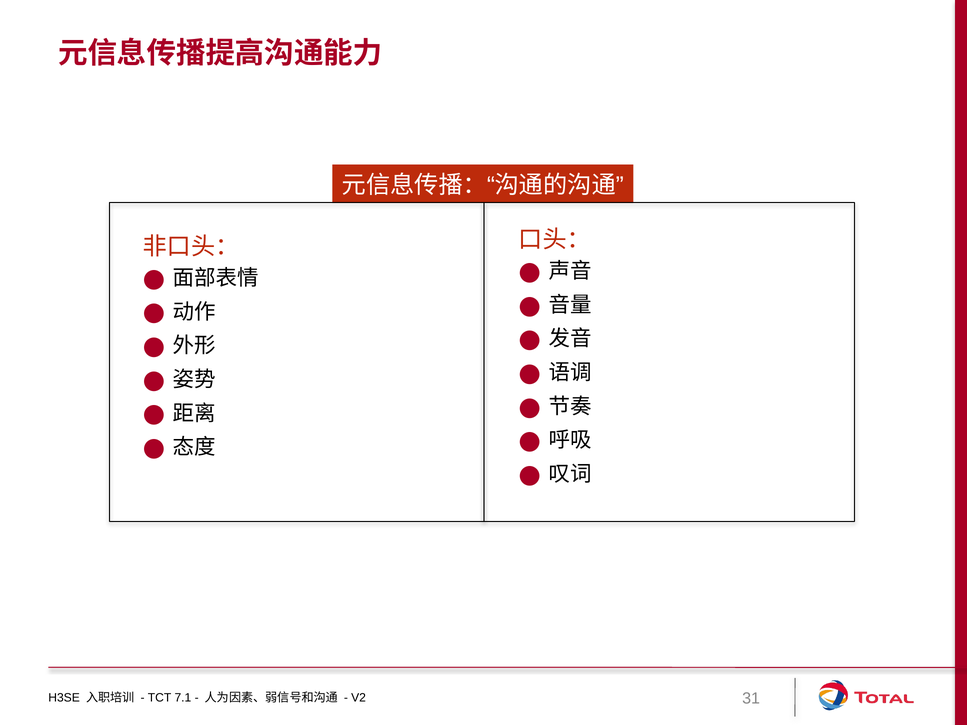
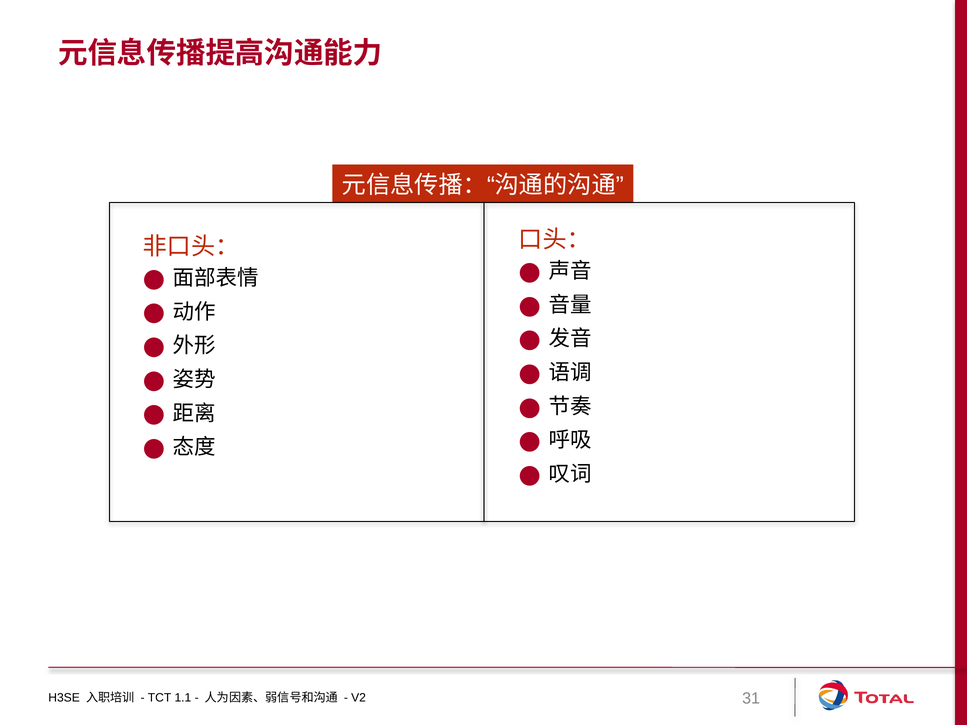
7.1: 7.1 -> 1.1
